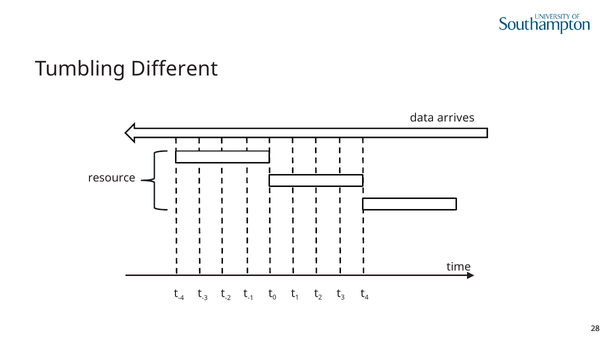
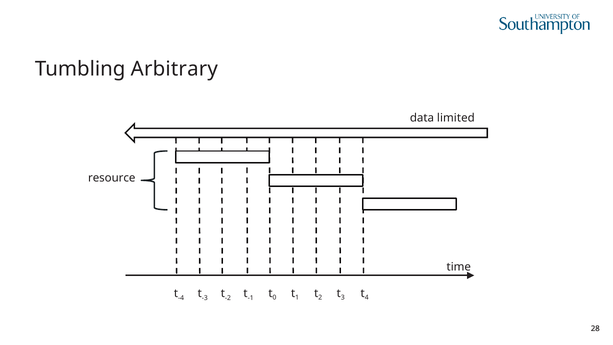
Different: Different -> Arbitrary
arrives: arrives -> limited
